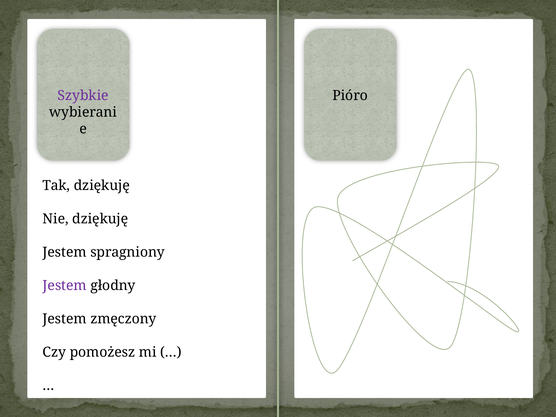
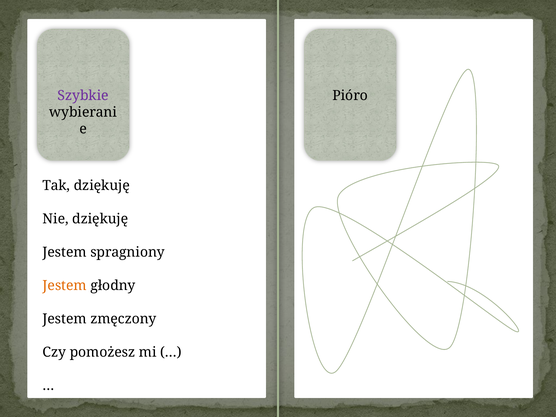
Jestem at (65, 286) colour: purple -> orange
